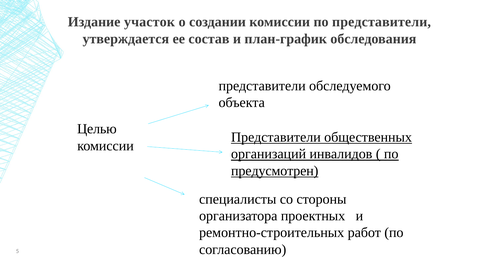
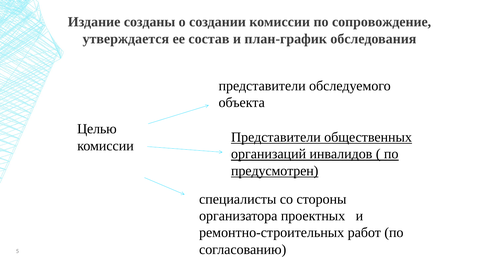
участок: участок -> созданы
по представители: представители -> сопровождение
